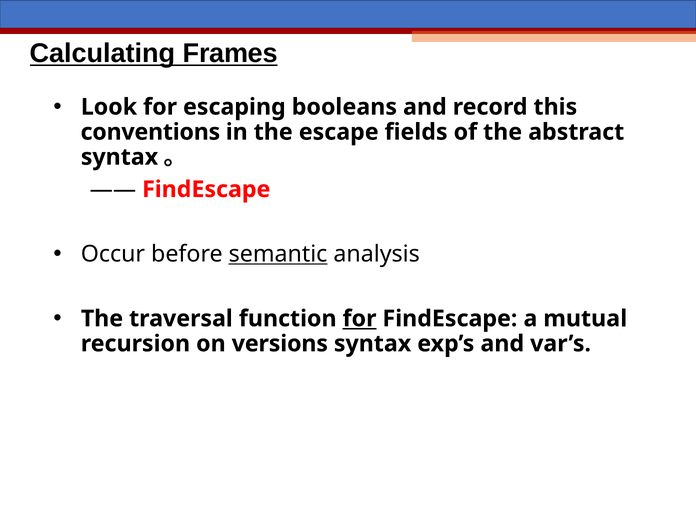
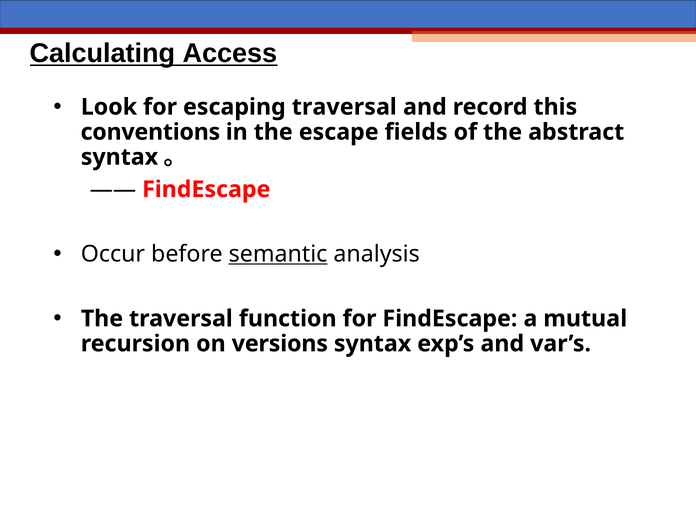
Frames: Frames -> Access
escaping booleans: booleans -> traversal
for at (360, 319) underline: present -> none
